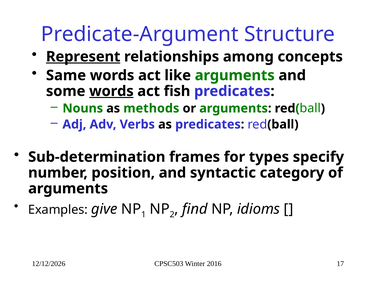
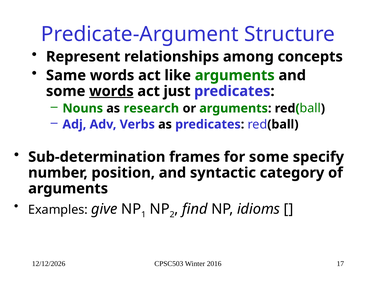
Represent underline: present -> none
fish: fish -> just
methods: methods -> research
for types: types -> some
